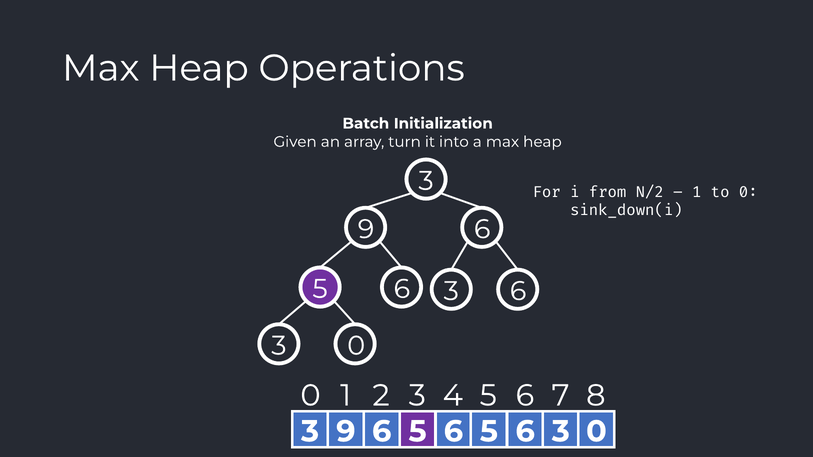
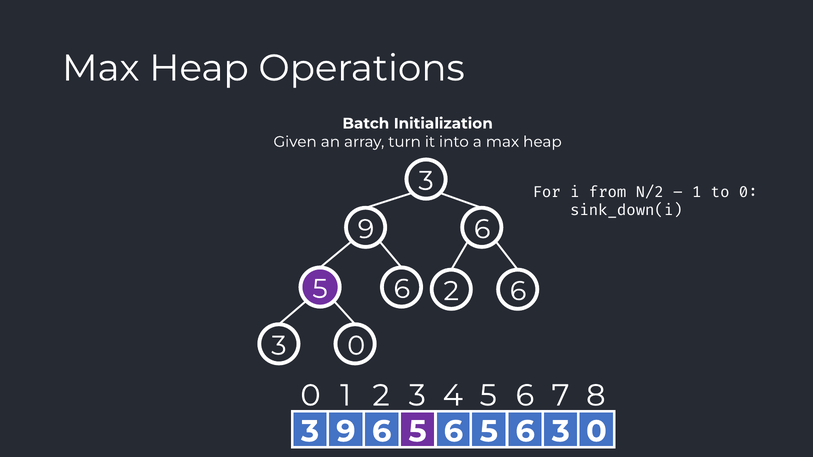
3 at (451, 291): 3 -> 2
